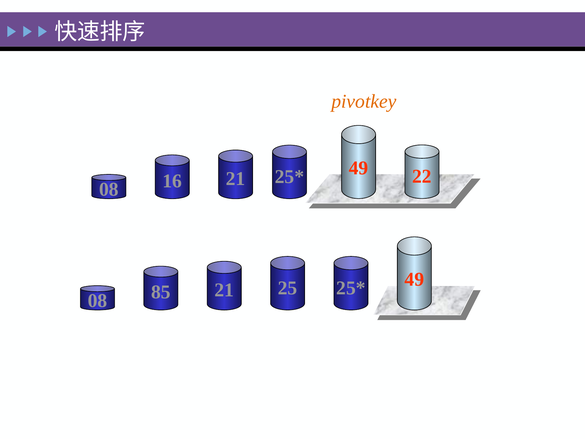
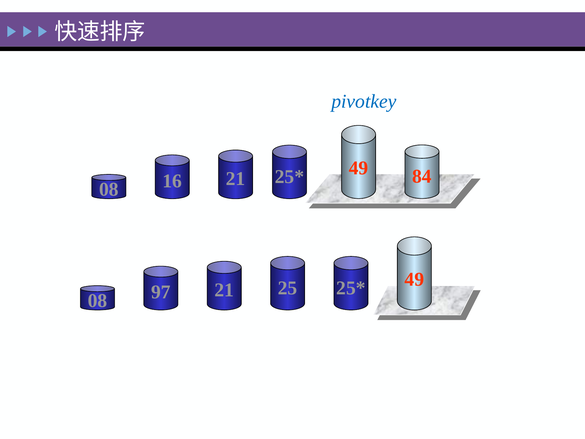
pivotkey colour: orange -> blue
22: 22 -> 84
85: 85 -> 97
